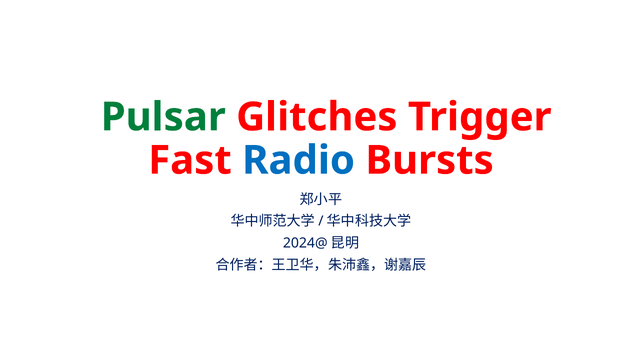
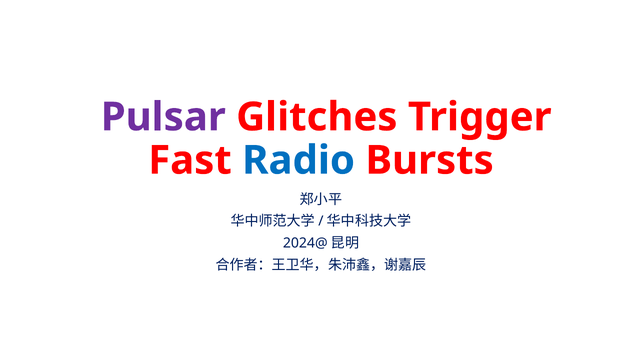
Pulsar colour: green -> purple
